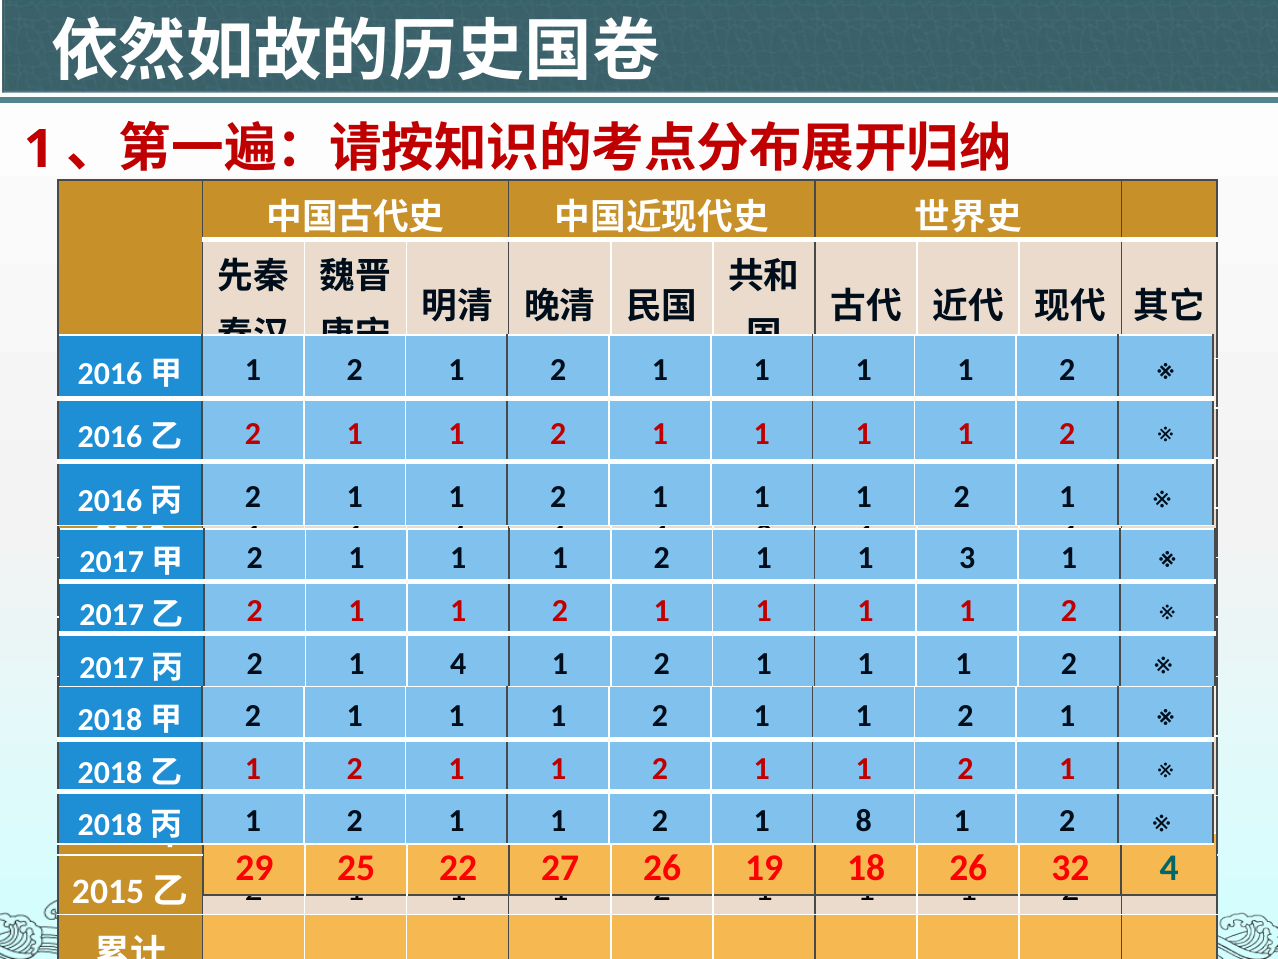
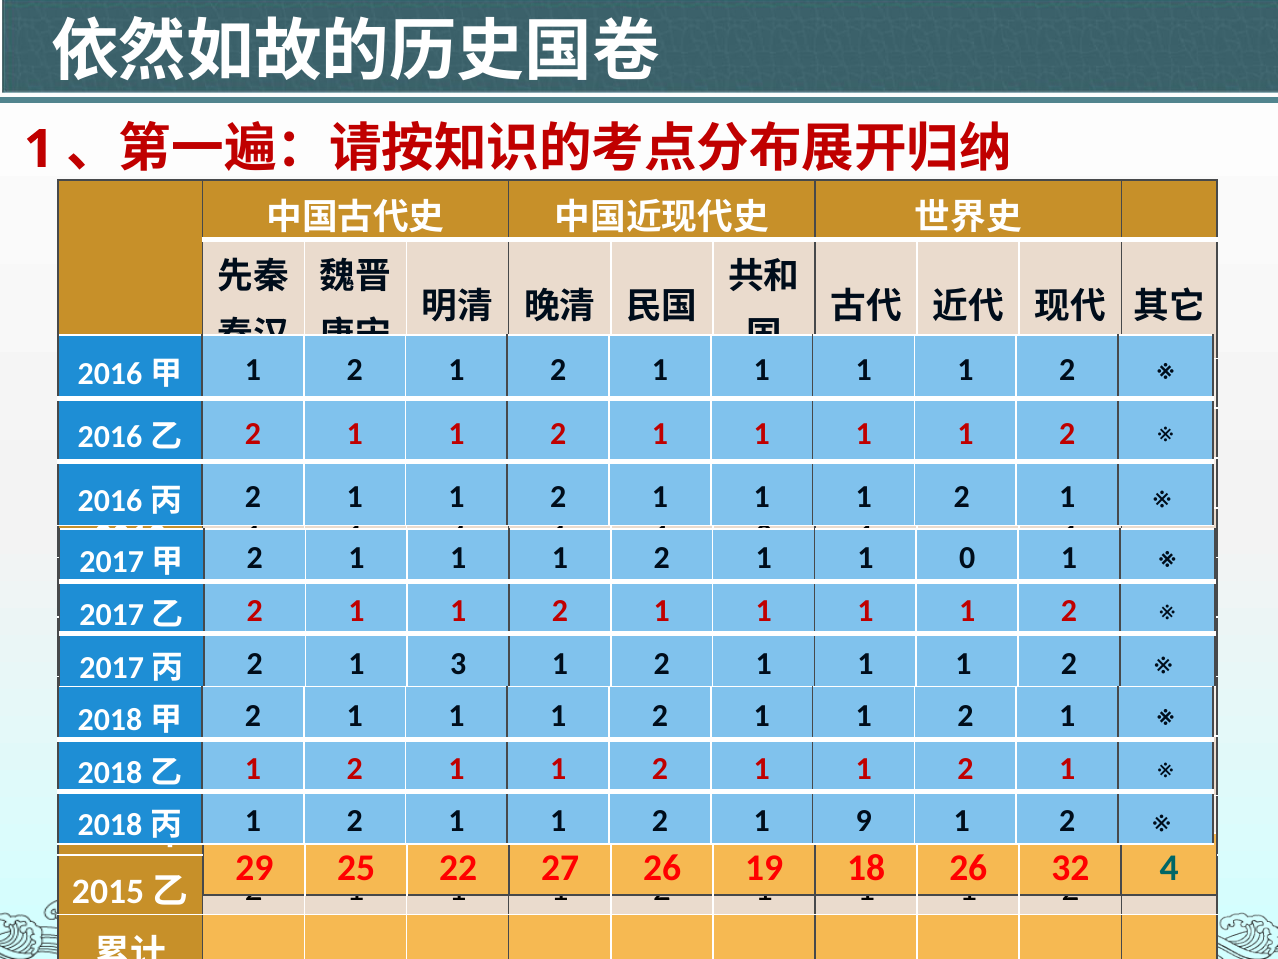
3: 3 -> 0
4 at (458, 663): 4 -> 3
8 at (864, 821): 8 -> 9
